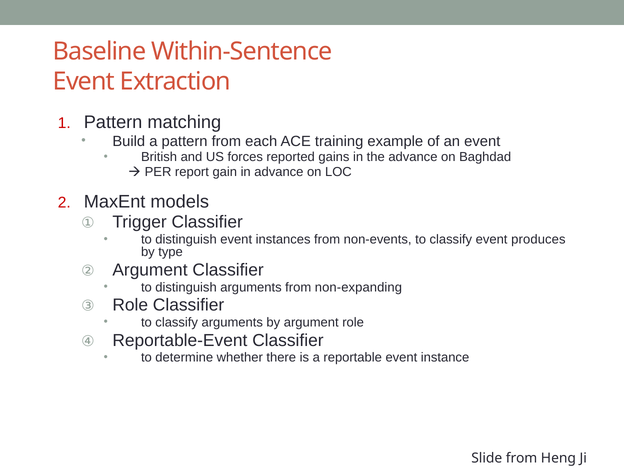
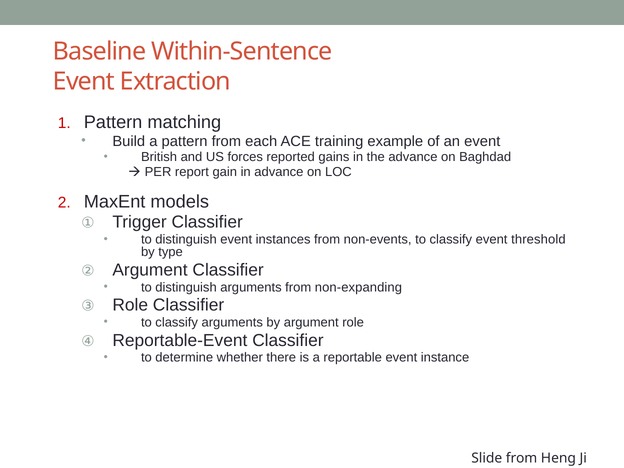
produces: produces -> threshold
